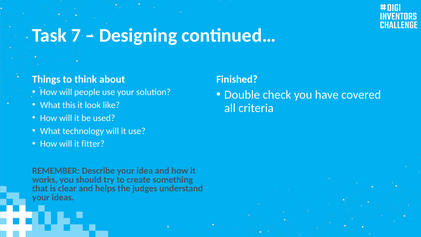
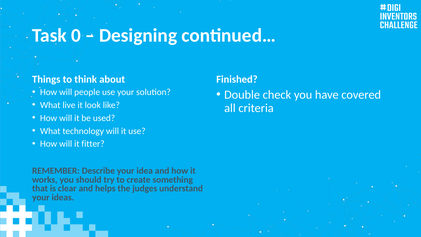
7: 7 -> 0
this: this -> live
